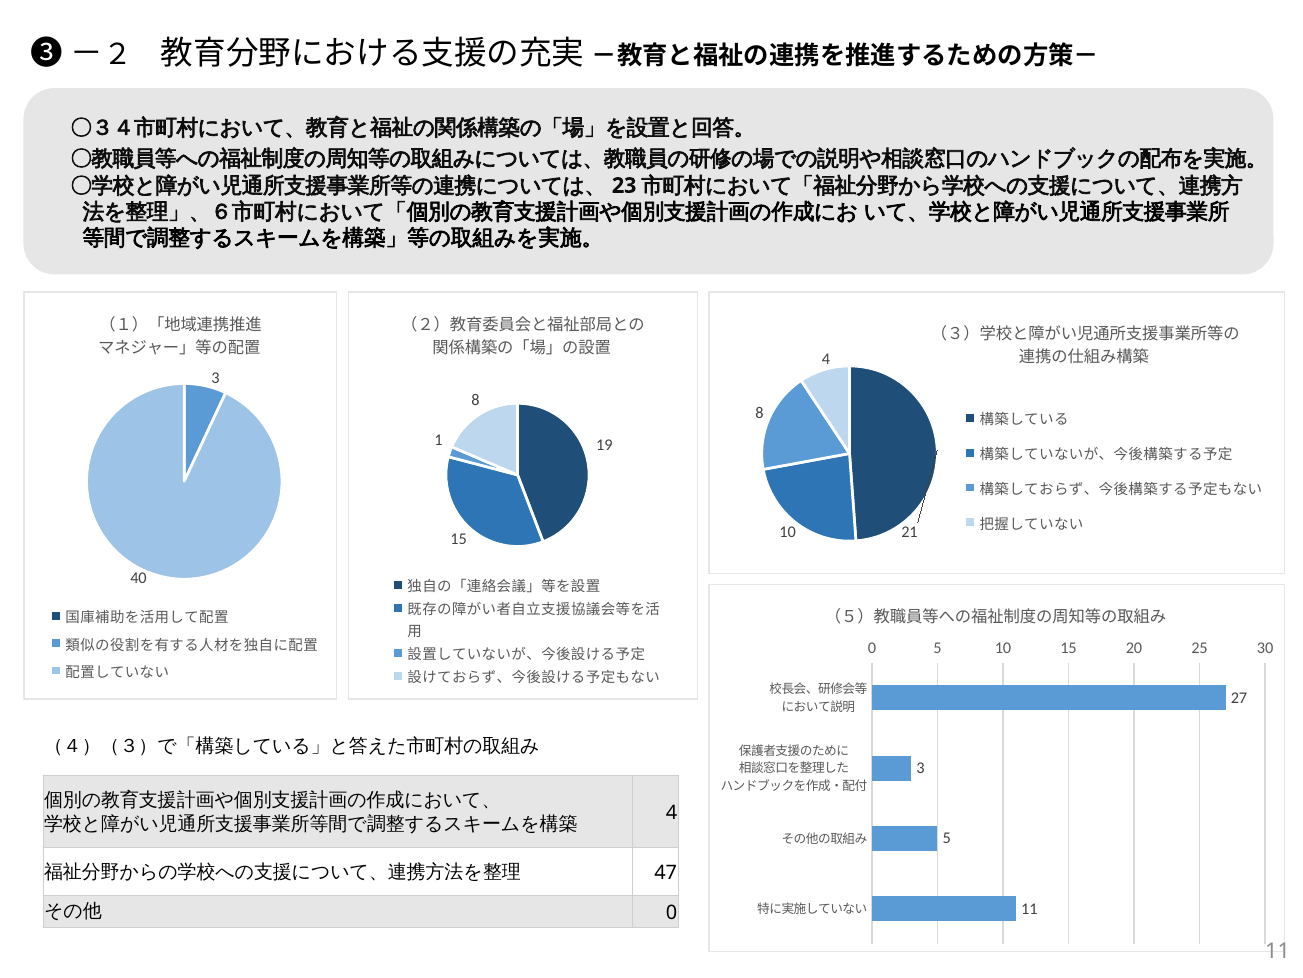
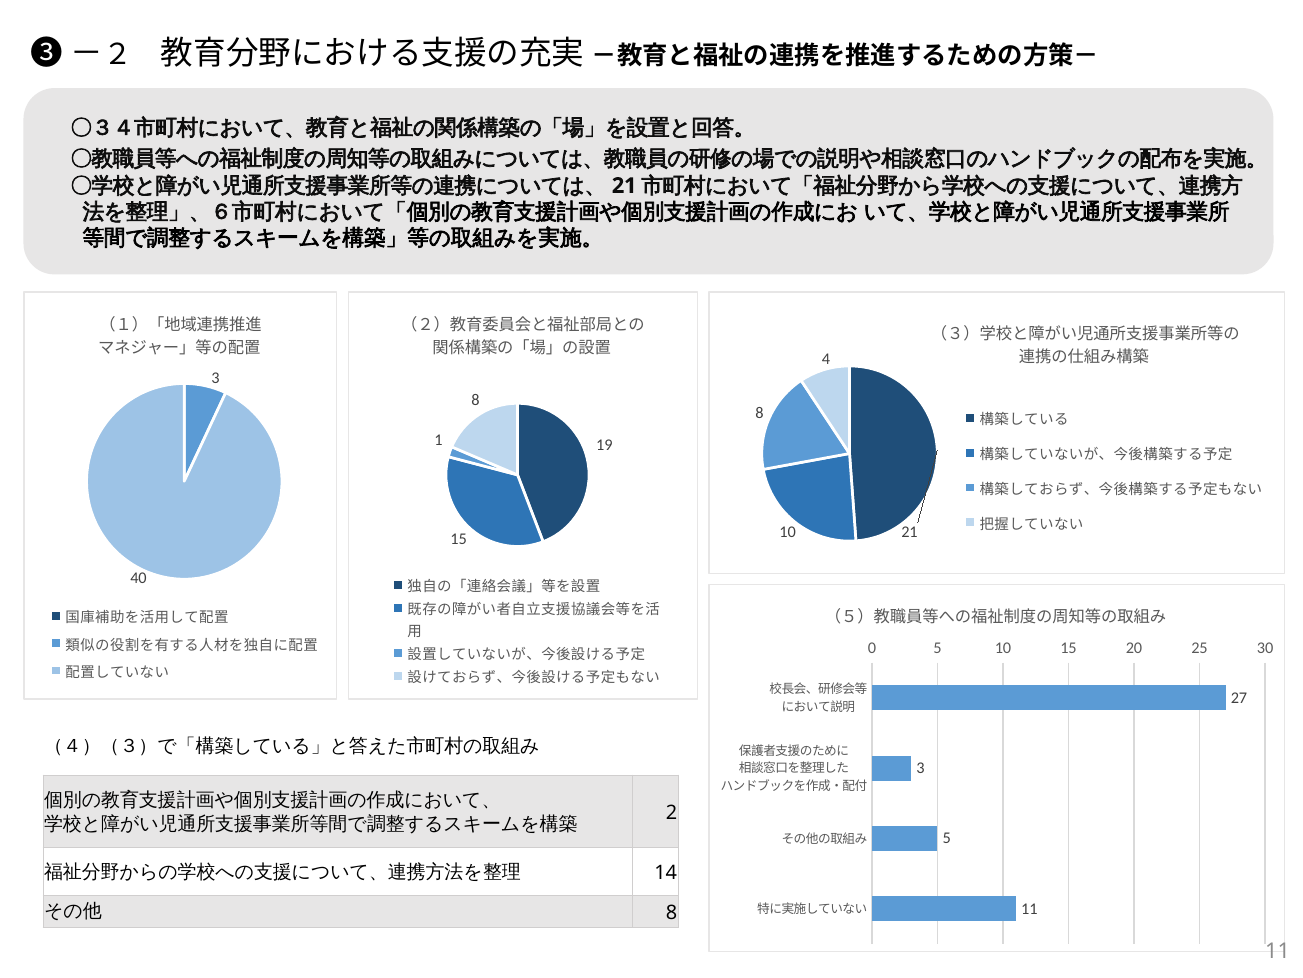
23 at (624, 185): 23 -> 21
4 at (672, 812): 4 -> 2
47: 47 -> 14
0 at (672, 912): 0 -> 8
